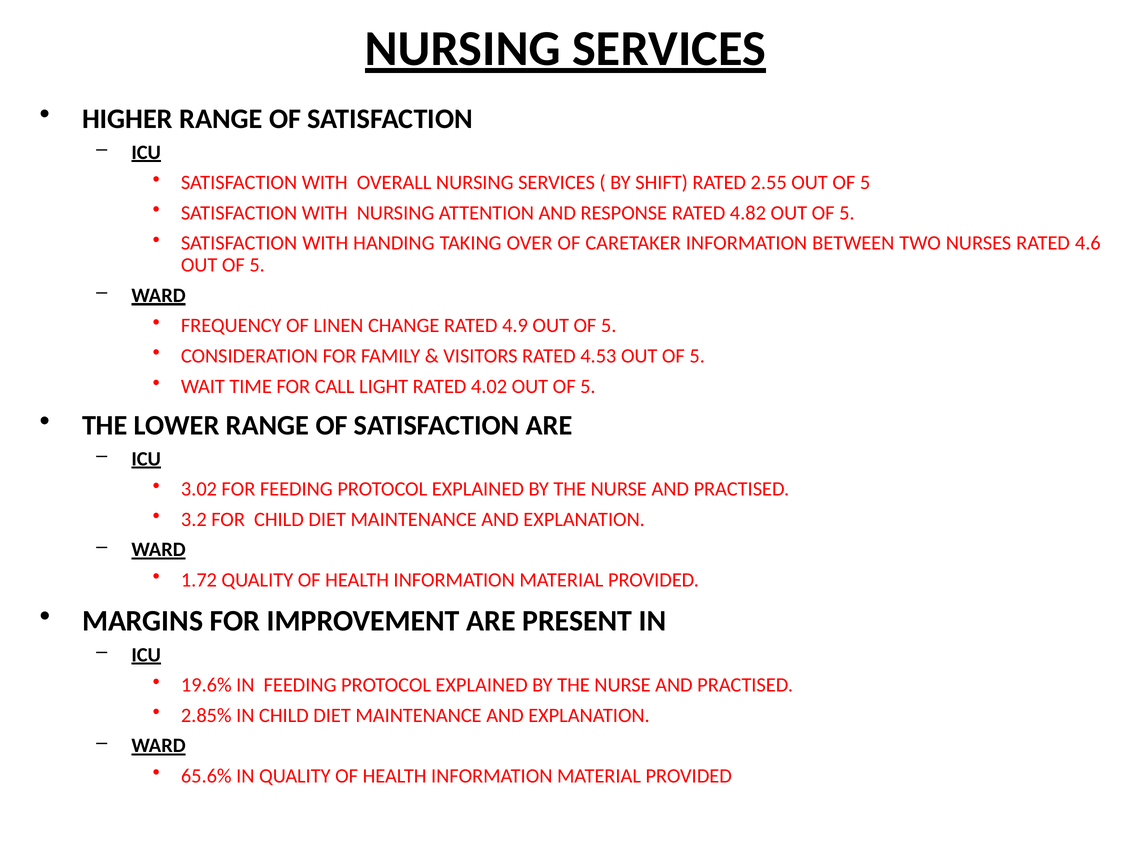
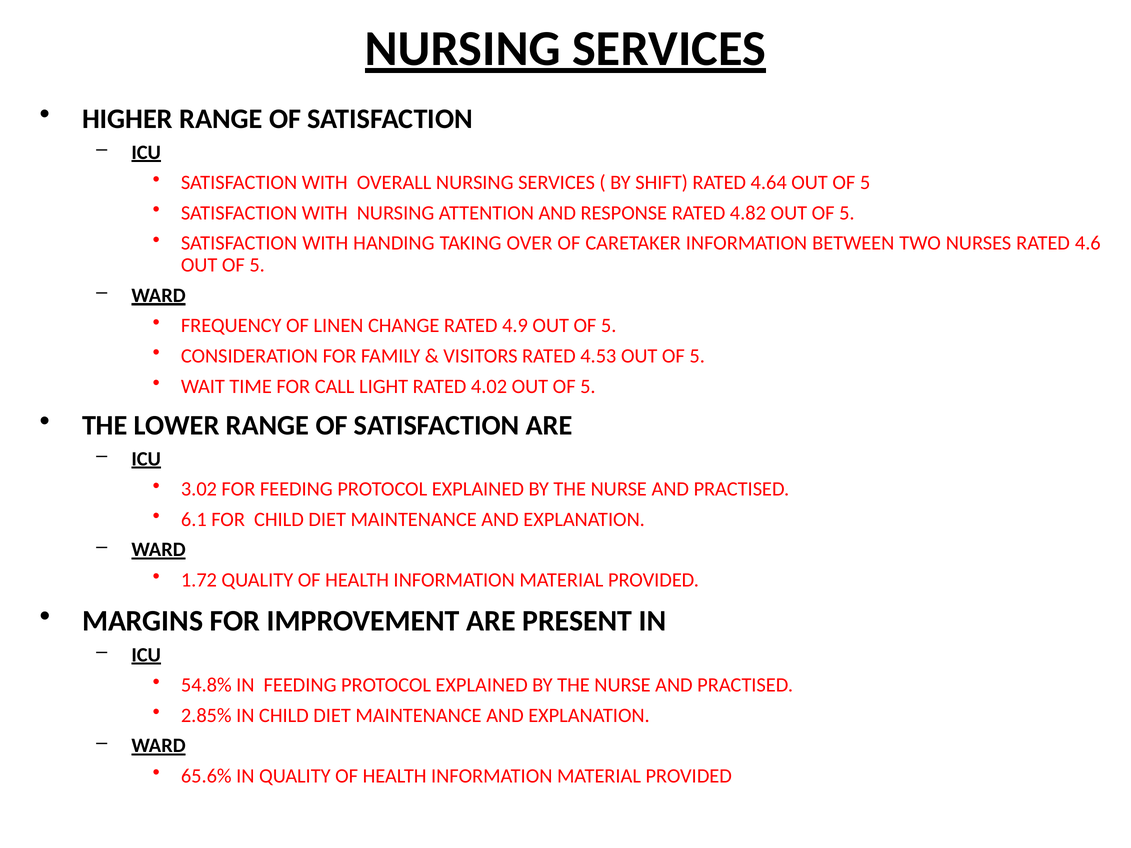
2.55: 2.55 -> 4.64
3.2: 3.2 -> 6.1
19.6%: 19.6% -> 54.8%
